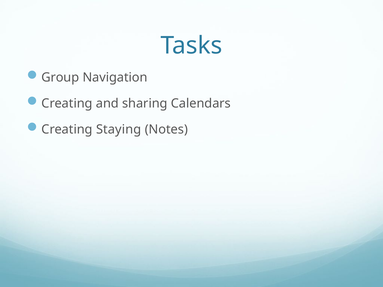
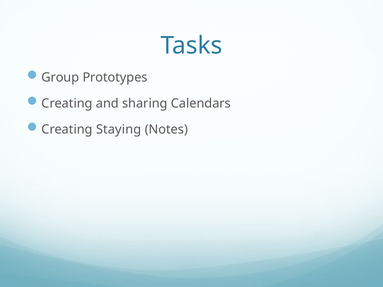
Navigation: Navigation -> Prototypes
